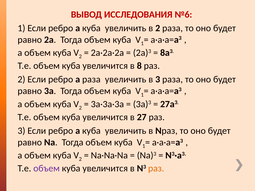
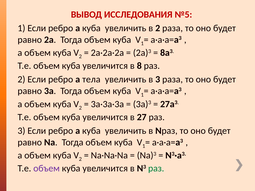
№6: №6 -> №5
а раза: раза -> тела
раз at (156, 169) colour: orange -> green
